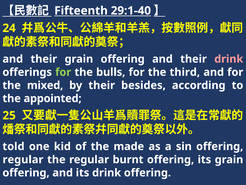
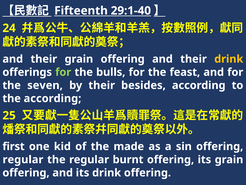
drink at (229, 59) colour: pink -> yellow
third: third -> feast
mixed: mixed -> seven
the appointed: appointed -> according
told: told -> first
